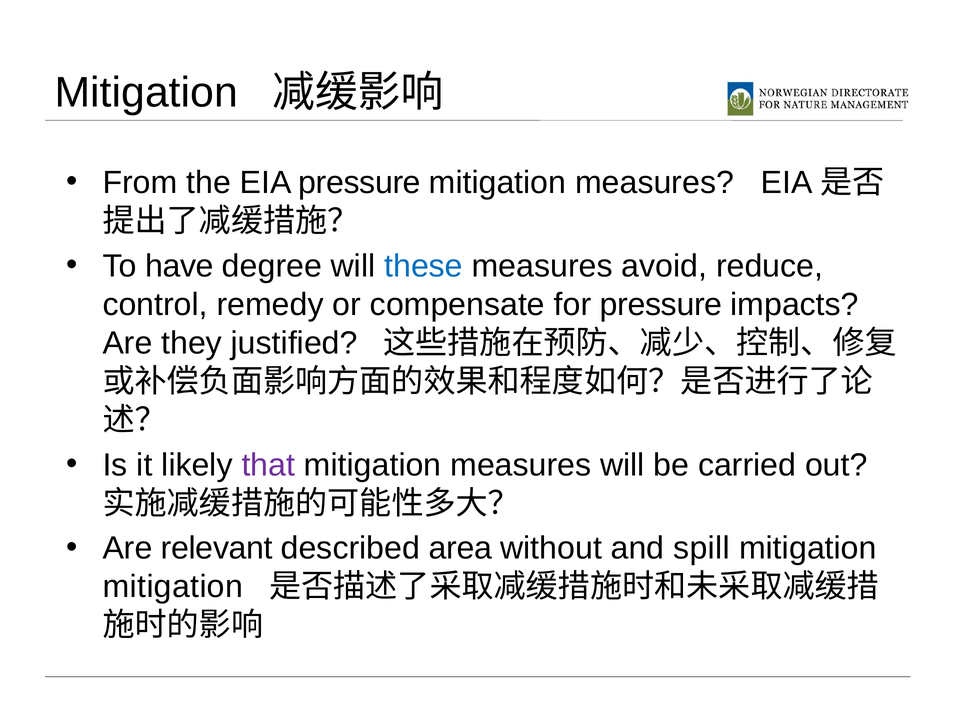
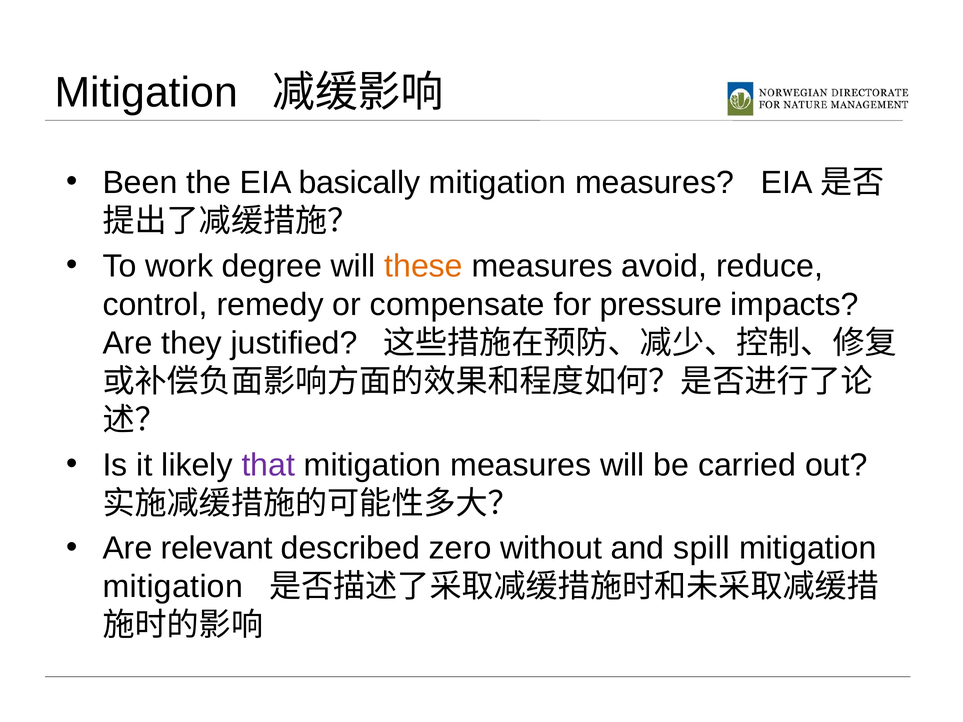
From: From -> Been
EIA pressure: pressure -> basically
have: have -> work
these colour: blue -> orange
area: area -> zero
